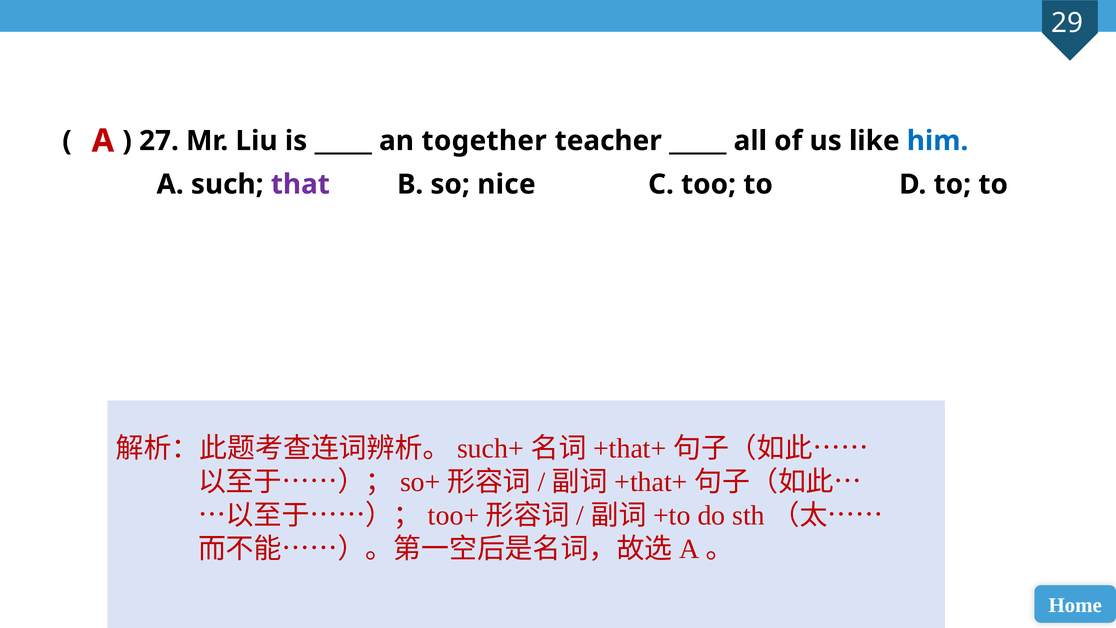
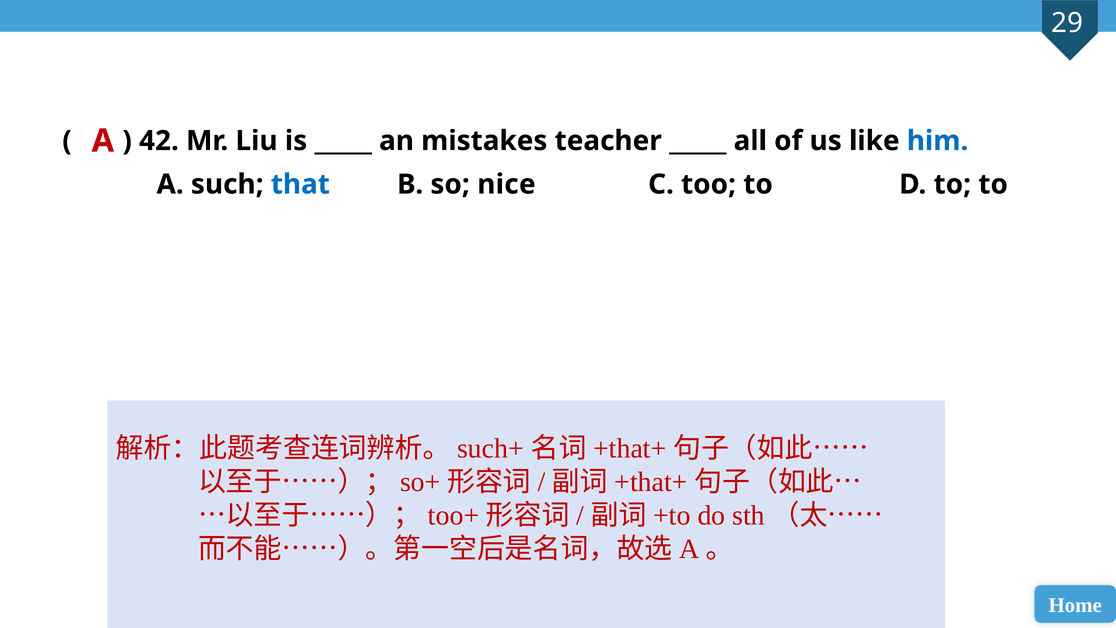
27: 27 -> 42
together: together -> mistakes
that colour: purple -> blue
